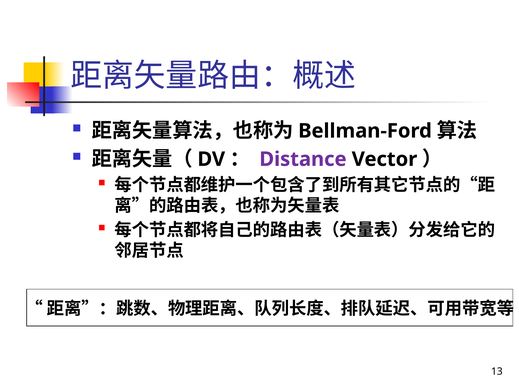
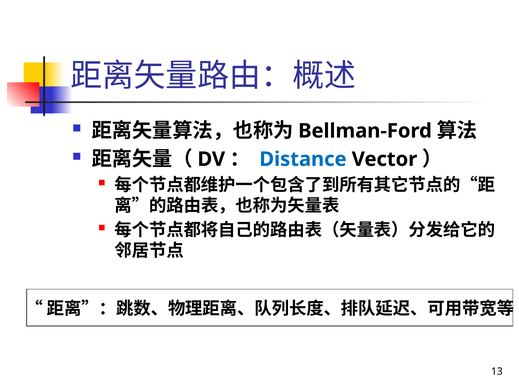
Distance colour: purple -> blue
